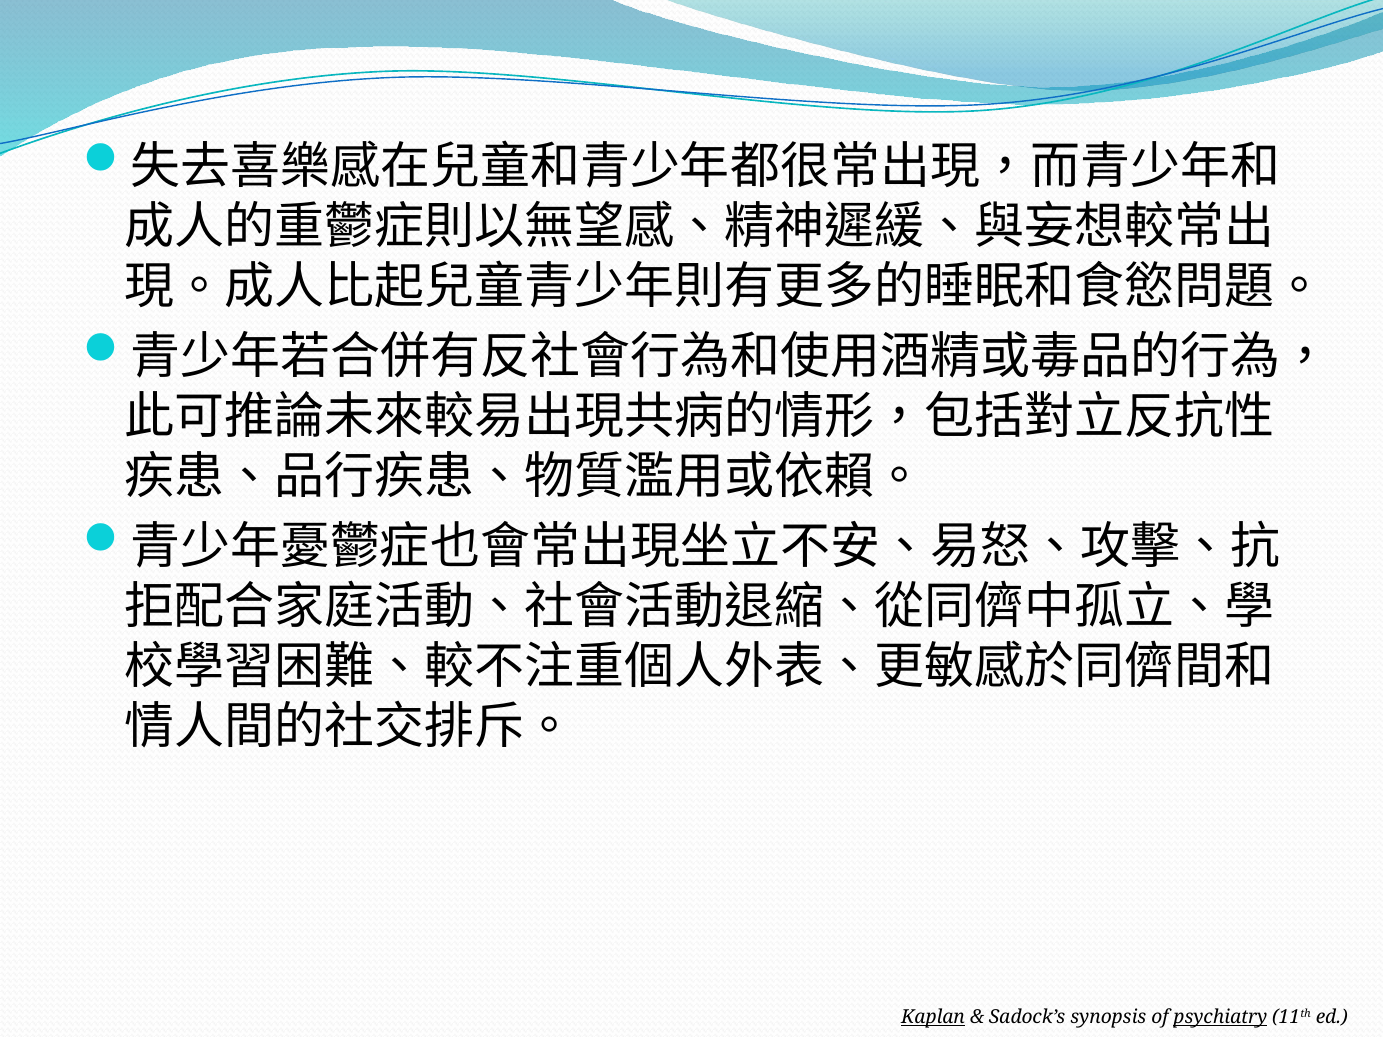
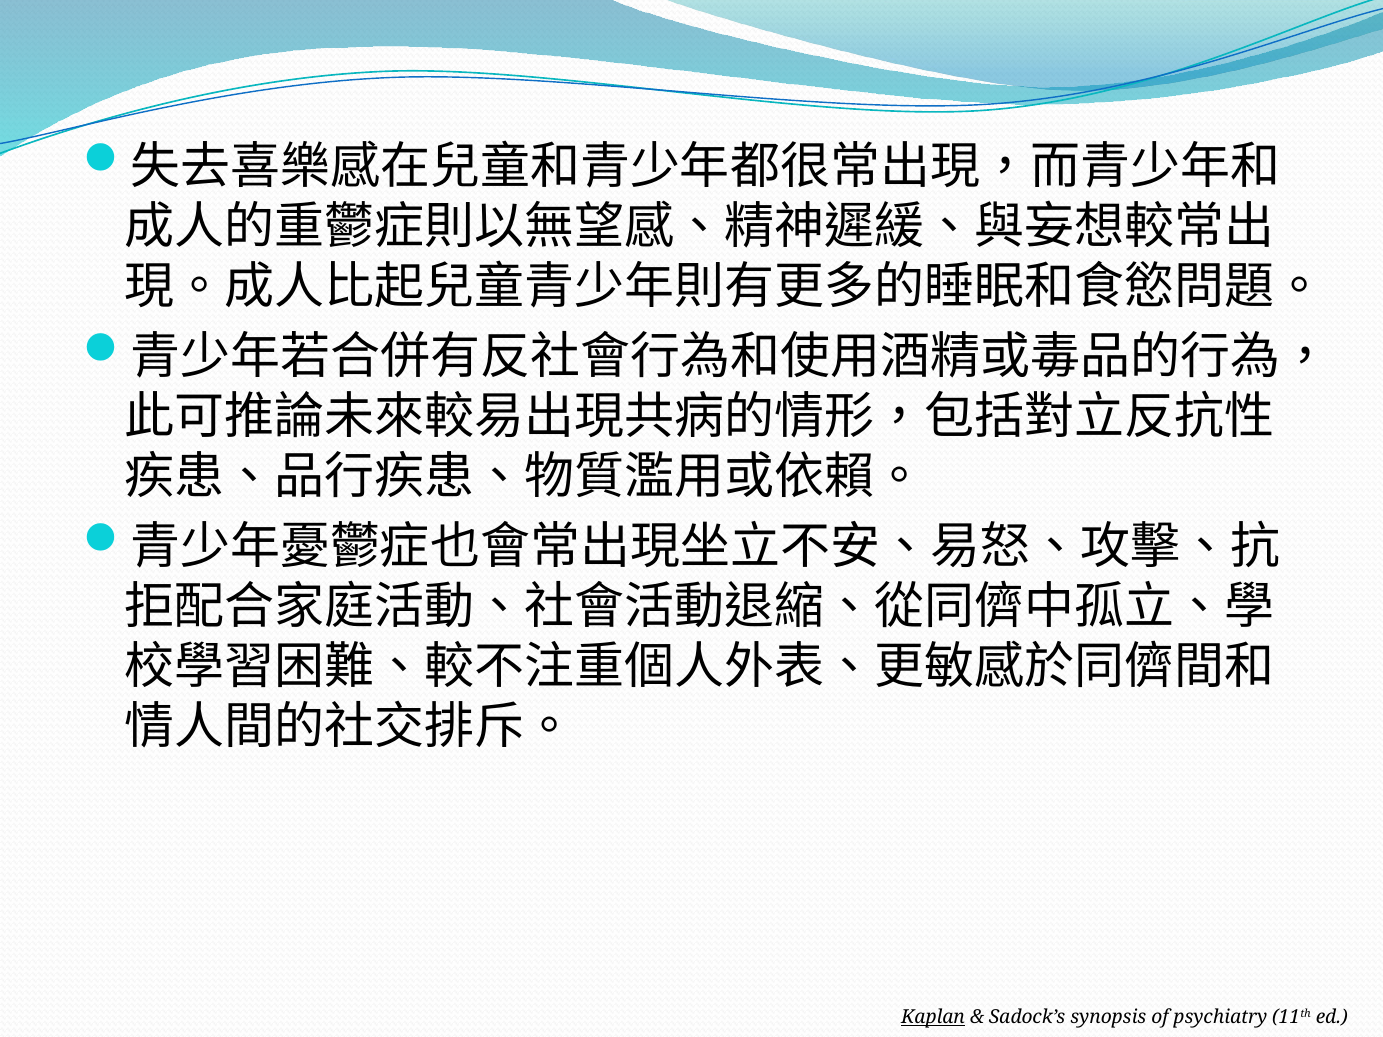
psychiatry underline: present -> none
